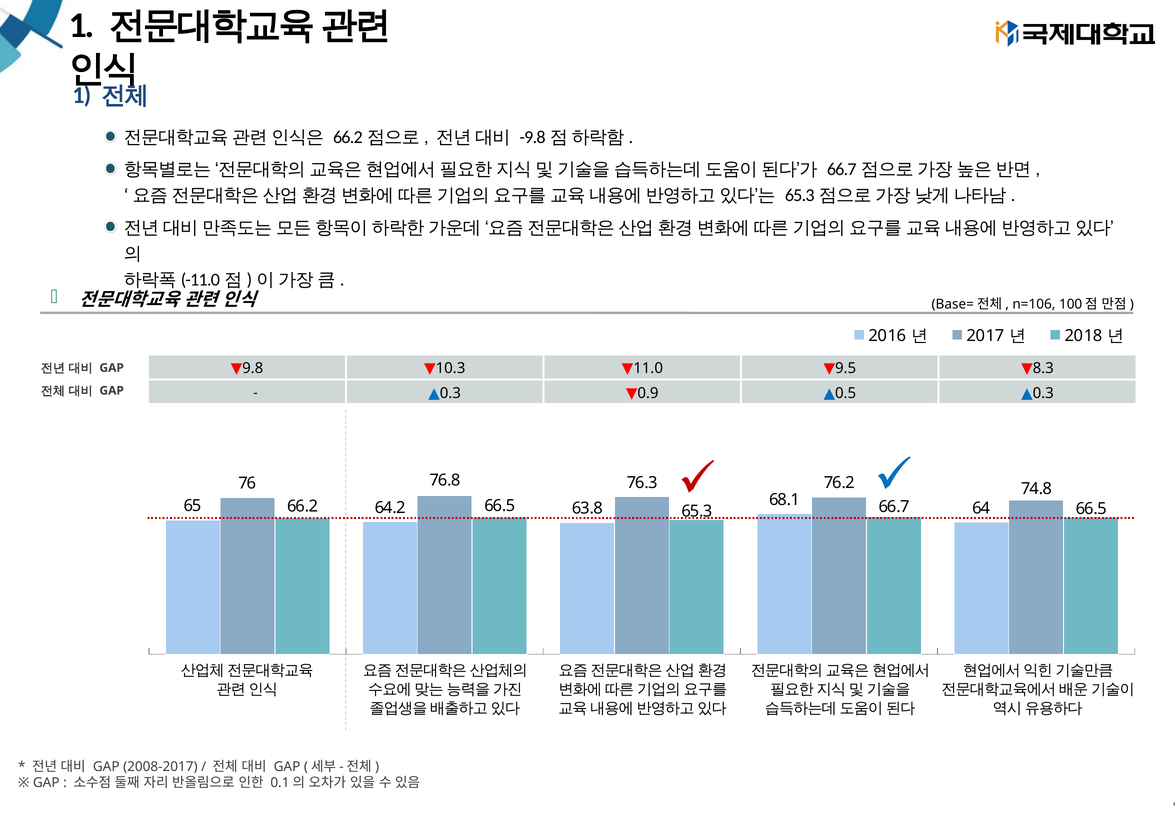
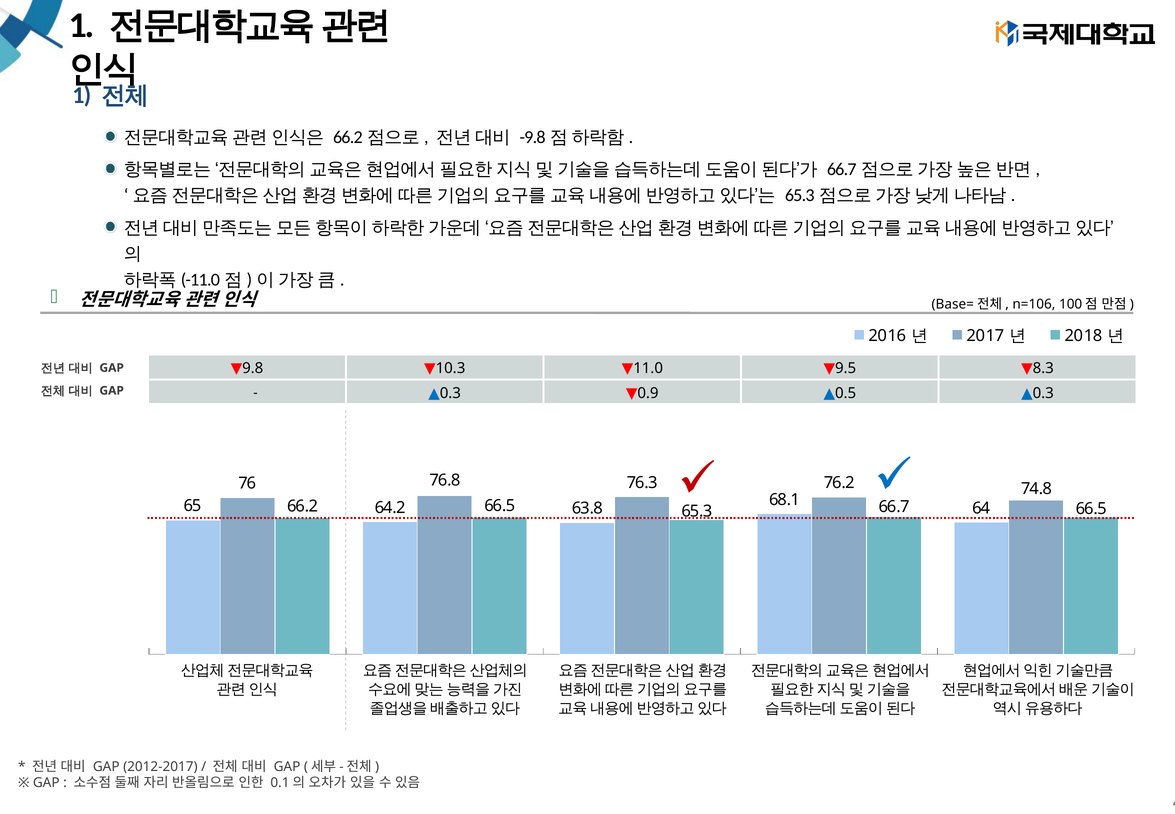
2008-2017: 2008-2017 -> 2012-2017
